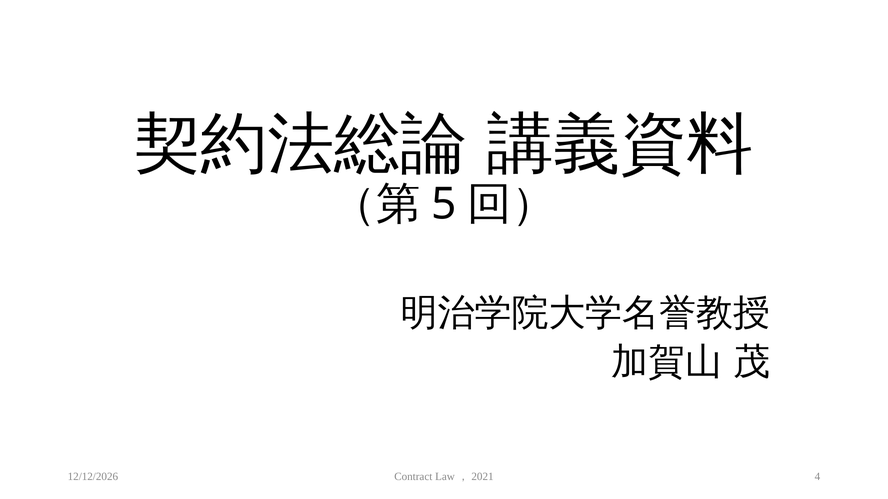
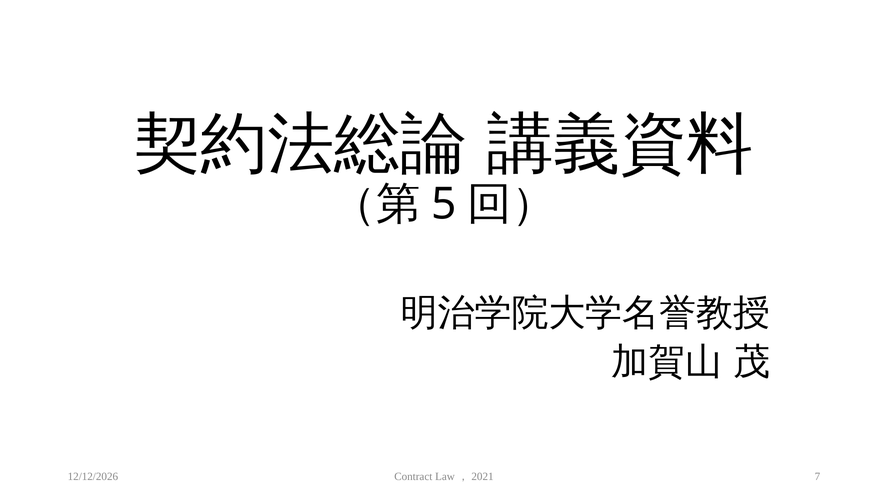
4: 4 -> 7
